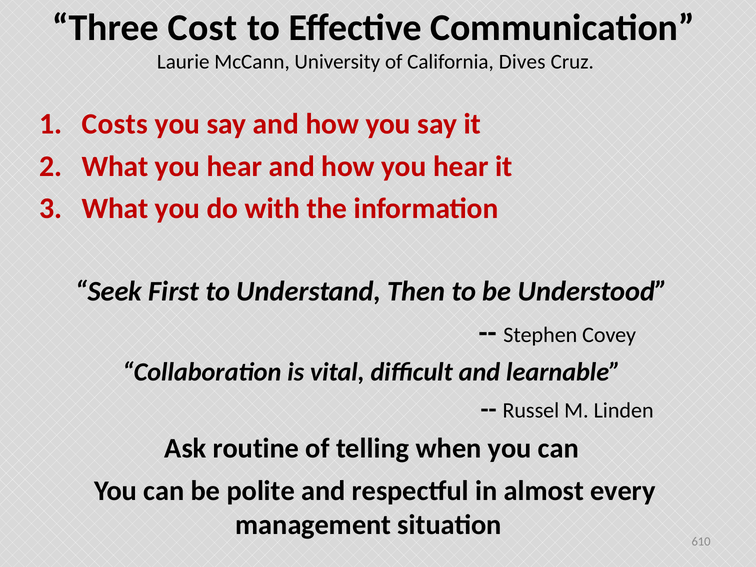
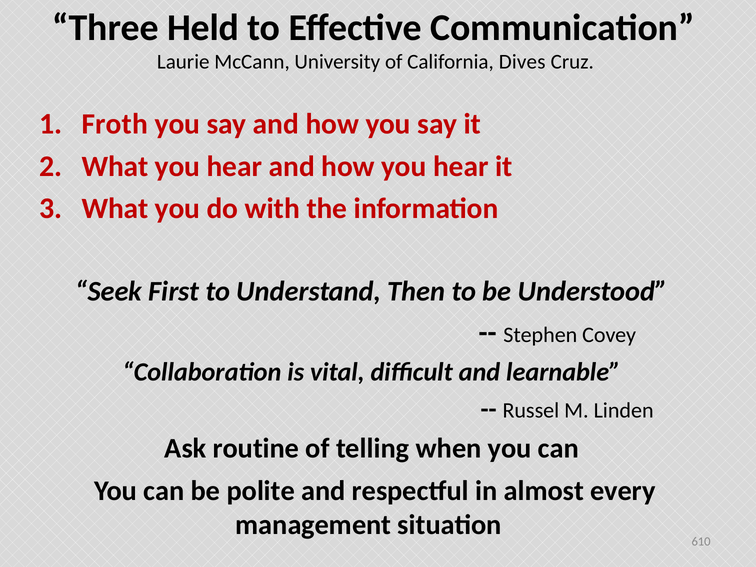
Cost: Cost -> Held
Costs: Costs -> Froth
